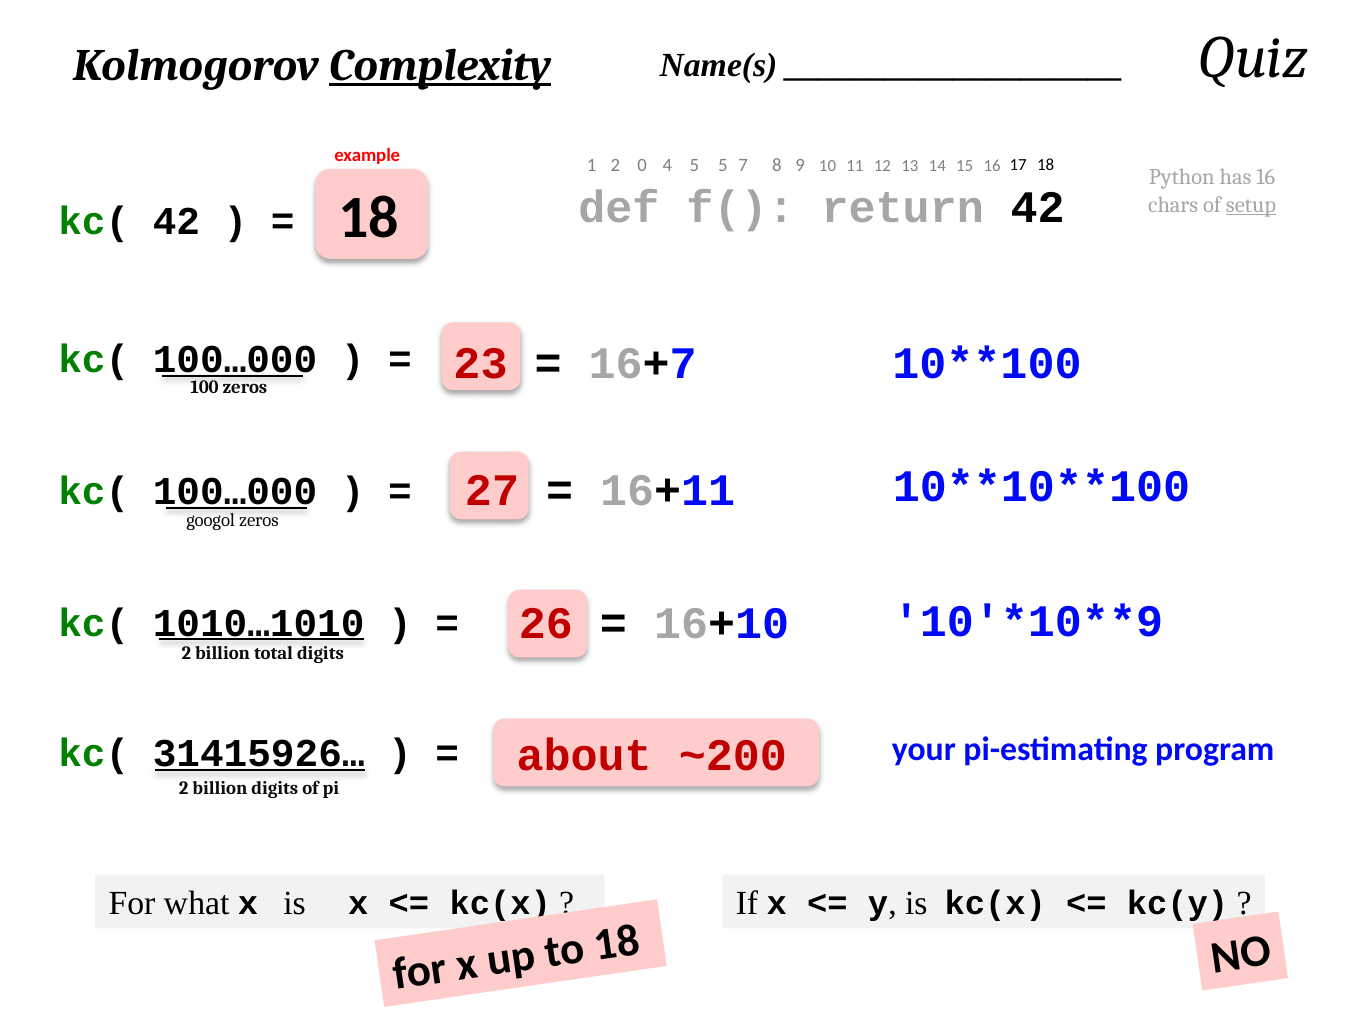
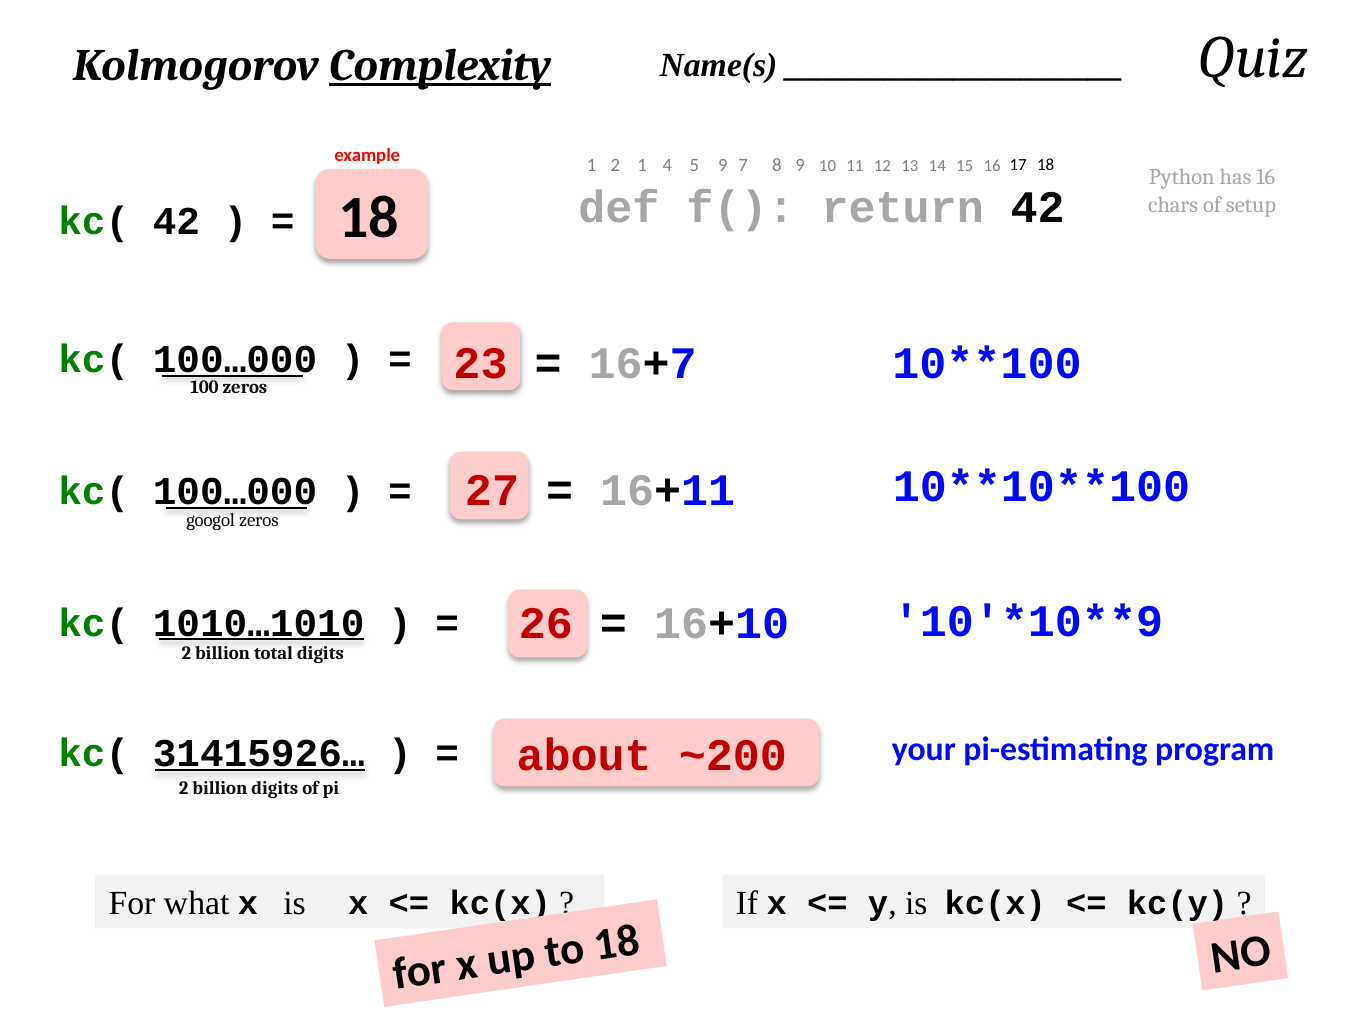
2 0: 0 -> 1
4 5: 5 -> 9
setup underline: present -> none
